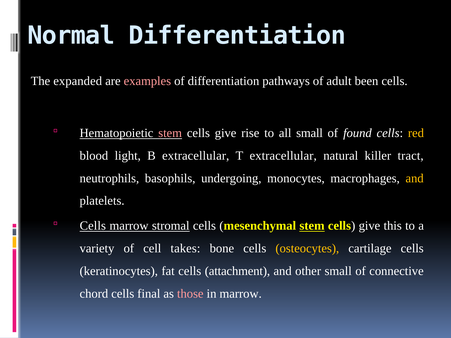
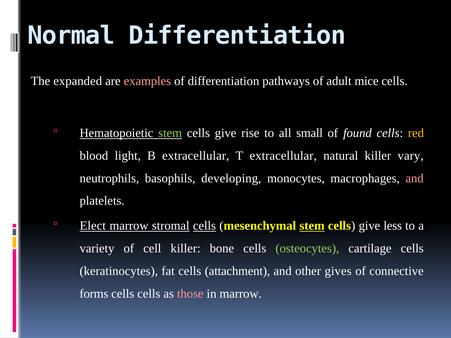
been: been -> mice
stem at (170, 133) colour: pink -> light green
tract: tract -> vary
undergoing: undergoing -> developing
and at (415, 178) colour: yellow -> pink
Cells at (93, 226): Cells -> Elect
cells at (204, 226) underline: none -> present
this: this -> less
cell takes: takes -> killer
osteocytes colour: yellow -> light green
other small: small -> gives
chord: chord -> forms
cells final: final -> cells
